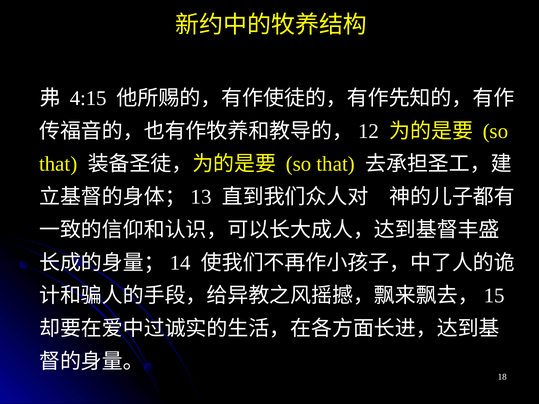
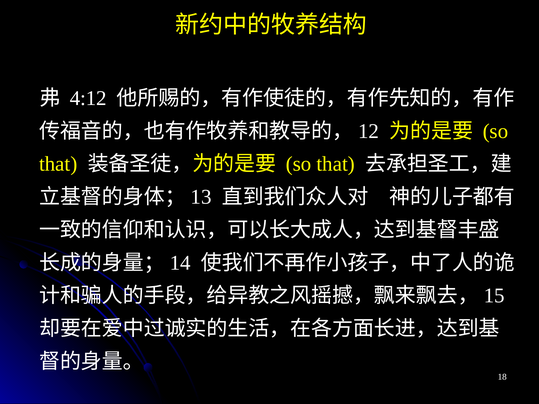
4:15: 4:15 -> 4:12
